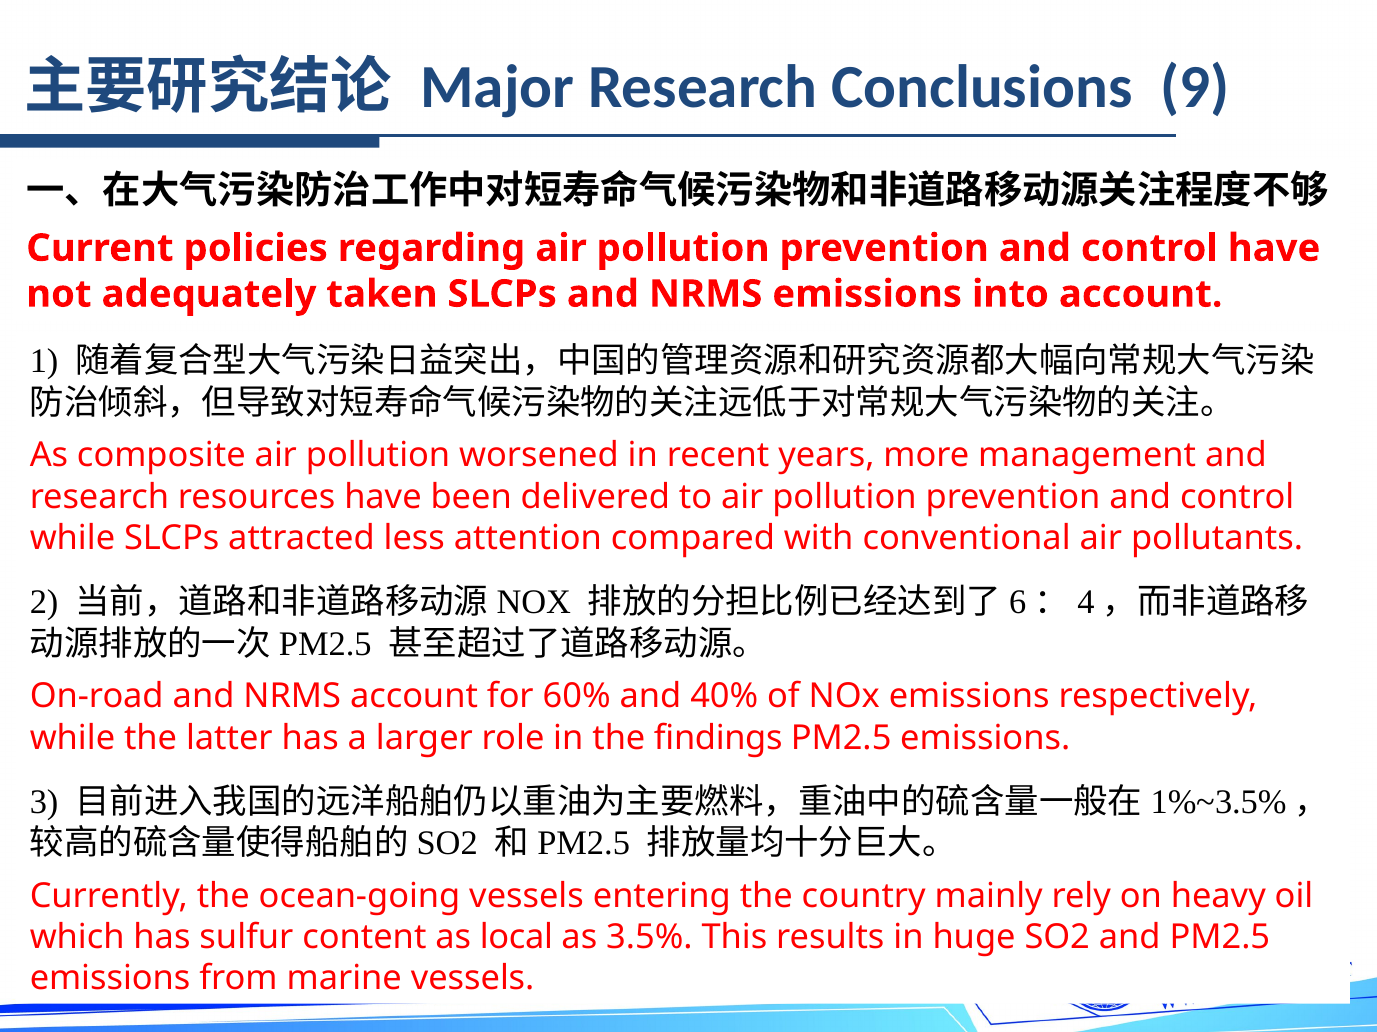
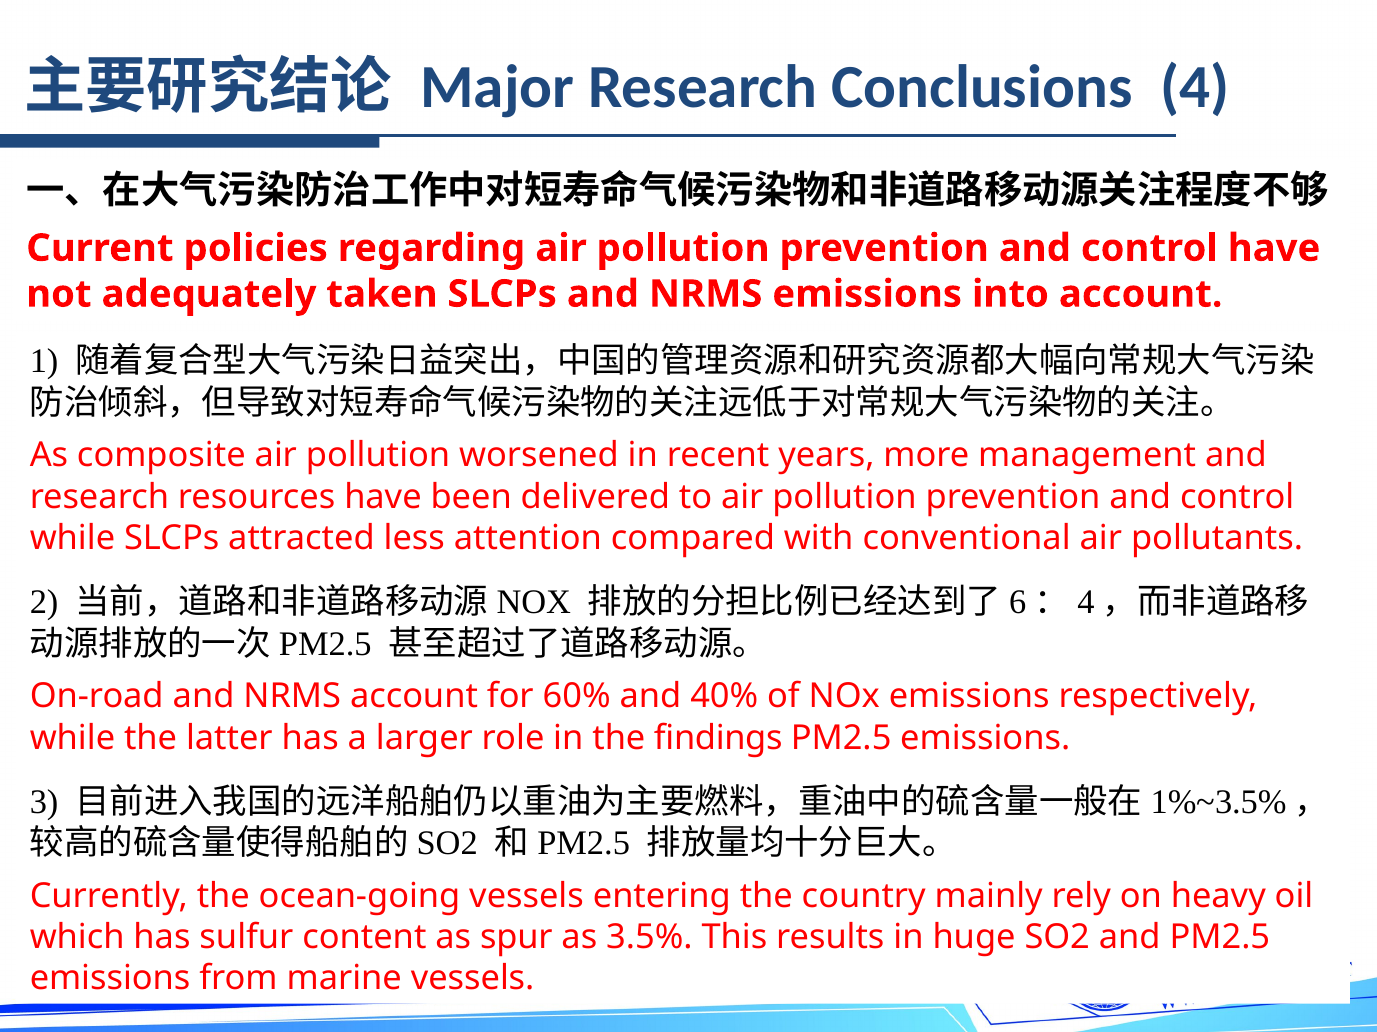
9: 9 -> 4
local: local -> spur
